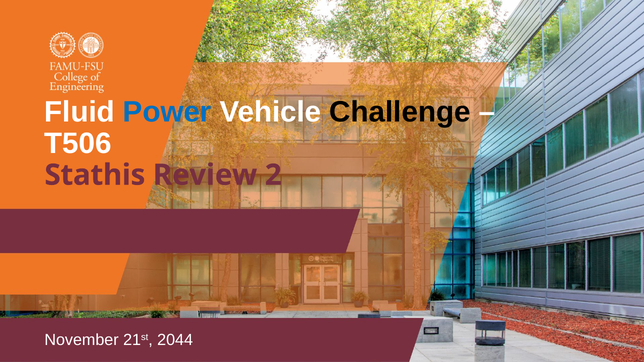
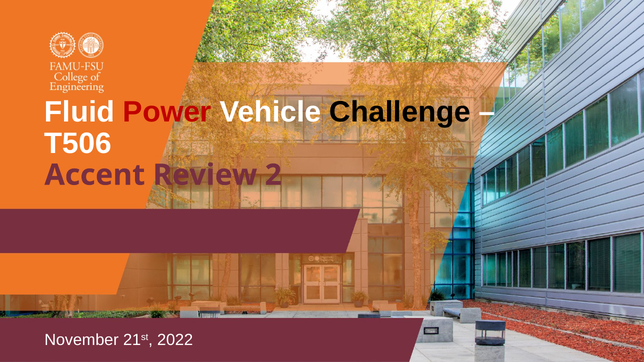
Power colour: blue -> red
Stathis: Stathis -> Accent
2044: 2044 -> 2022
